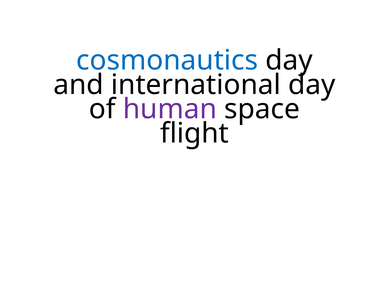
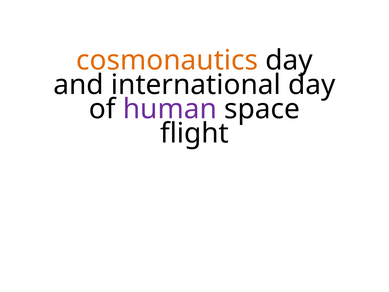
cosmonautics colour: blue -> orange
